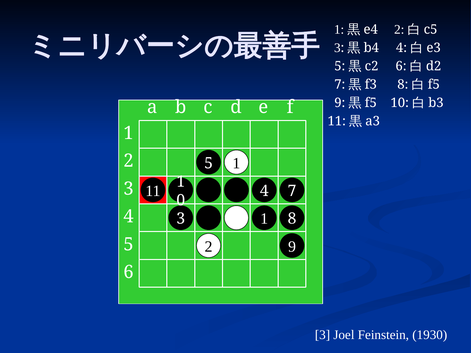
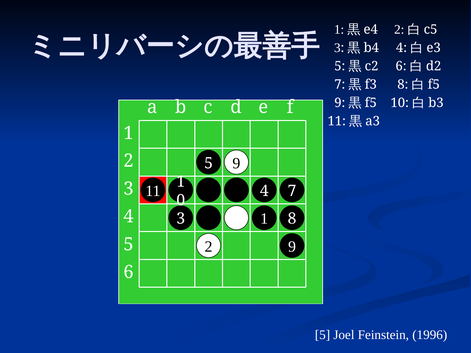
5 1: 1 -> 9
3 at (322, 335): 3 -> 5
1930: 1930 -> 1996
